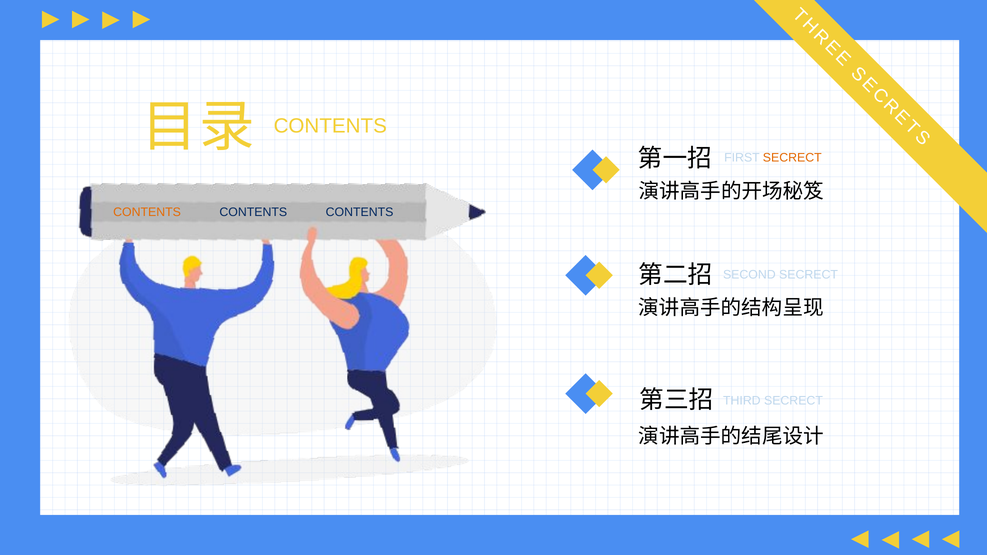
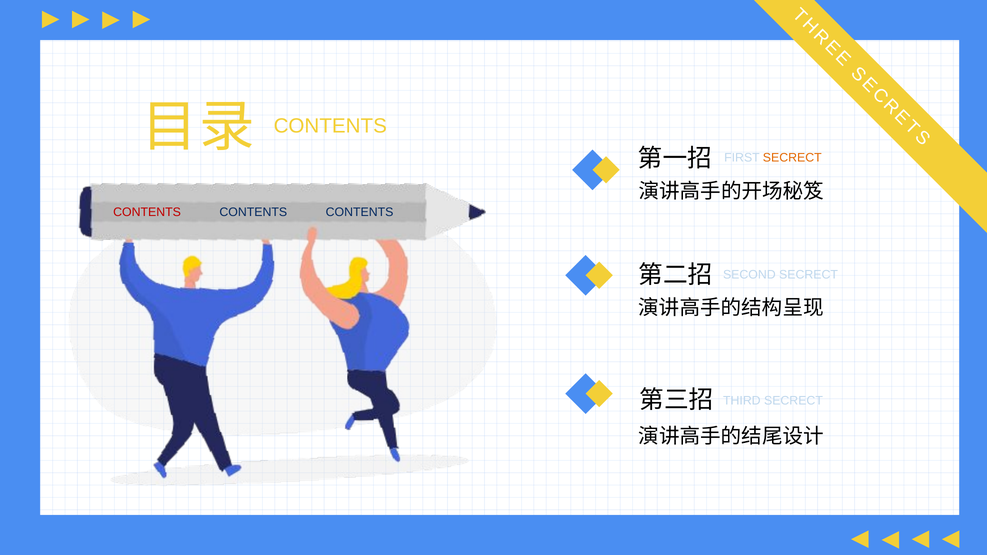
CONTENTS at (147, 212) colour: orange -> red
